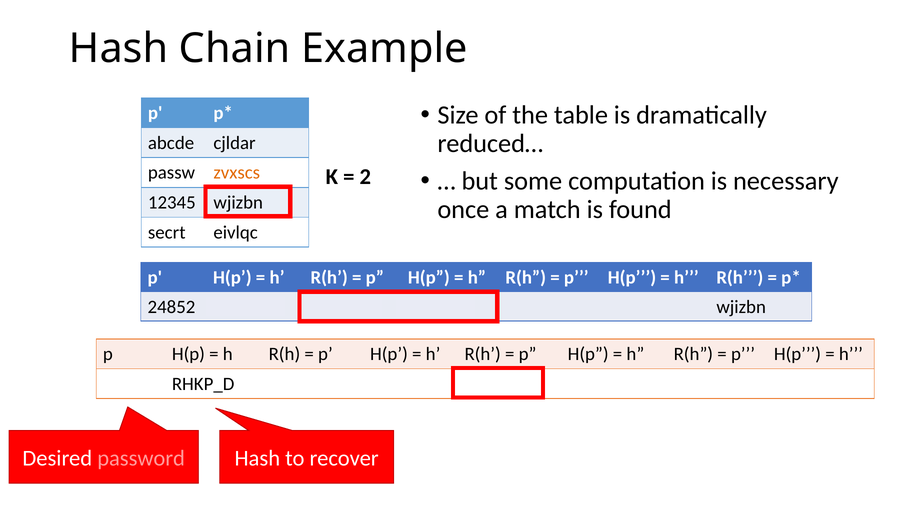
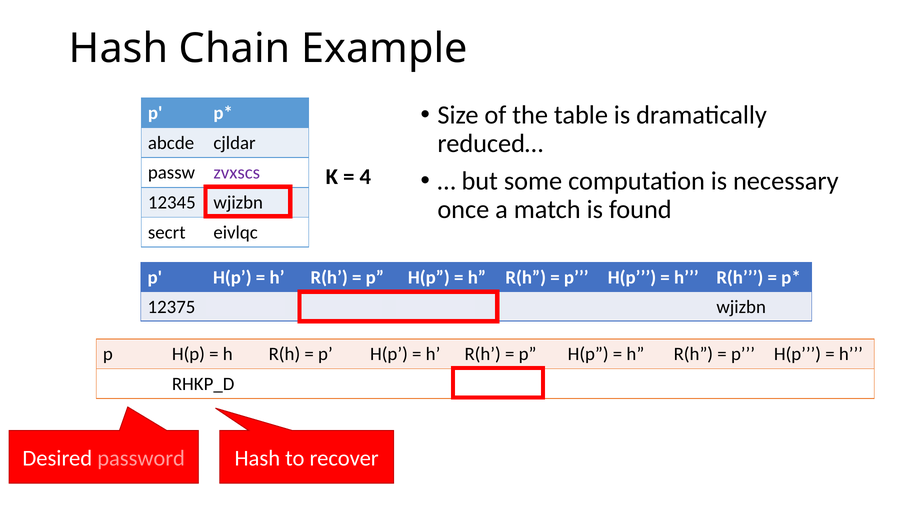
zvxscs colour: orange -> purple
2: 2 -> 4
24852: 24852 -> 12375
